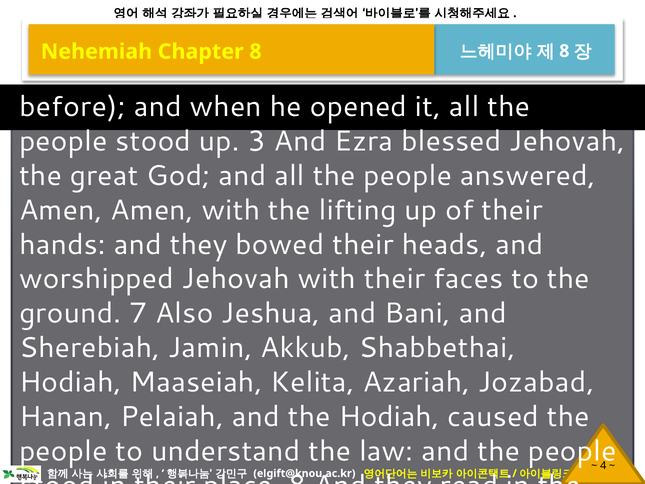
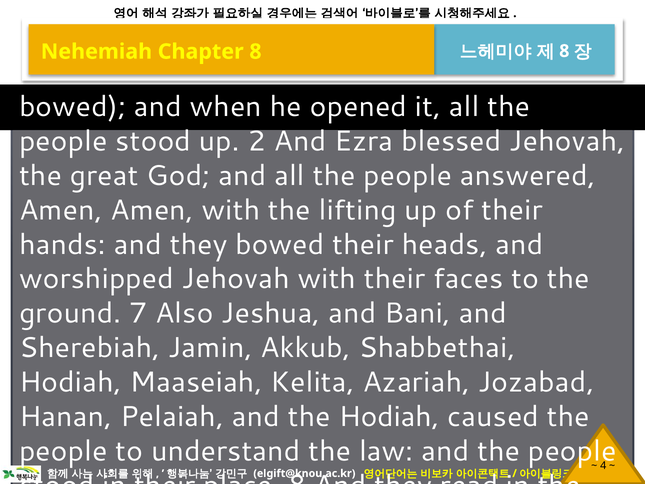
before at (72, 107): before -> bowed
3: 3 -> 2
